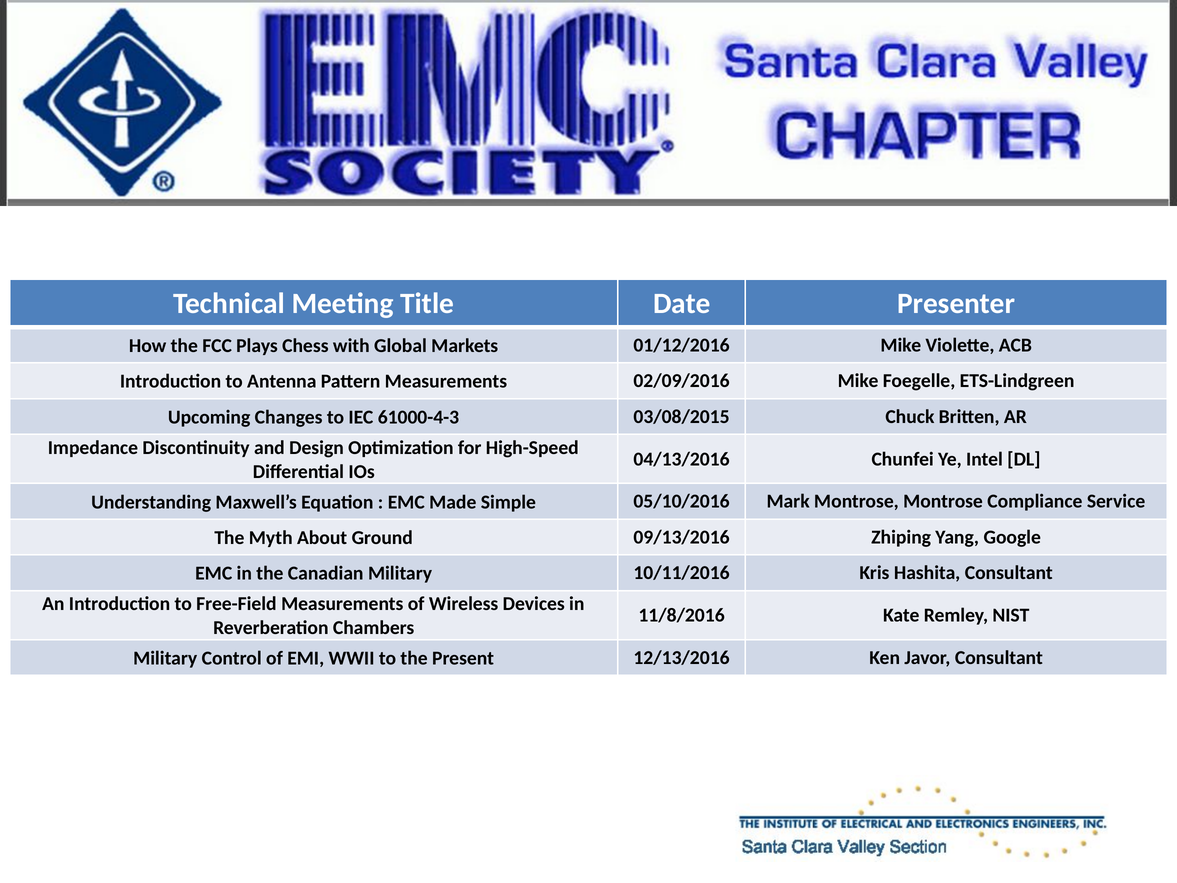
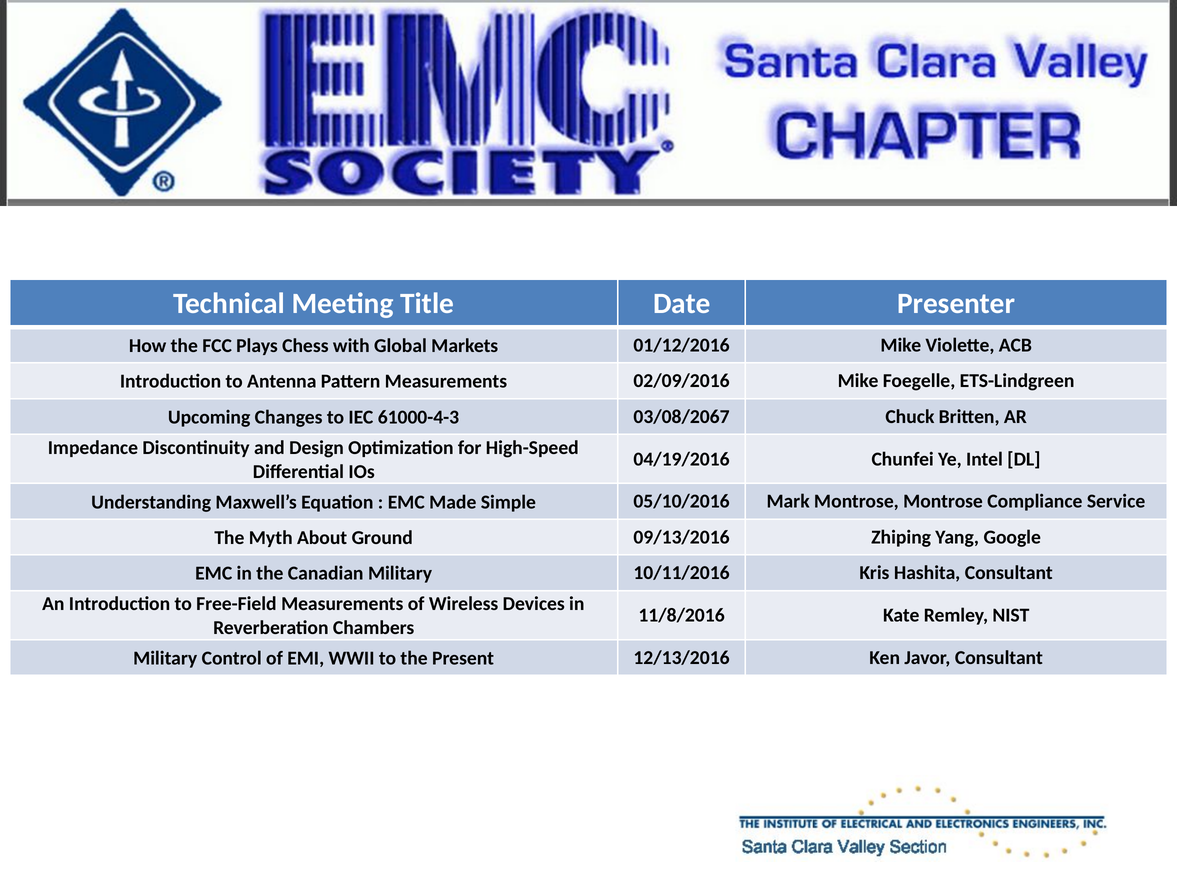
03/08/2015: 03/08/2015 -> 03/08/2067
04/13/2016: 04/13/2016 -> 04/19/2016
